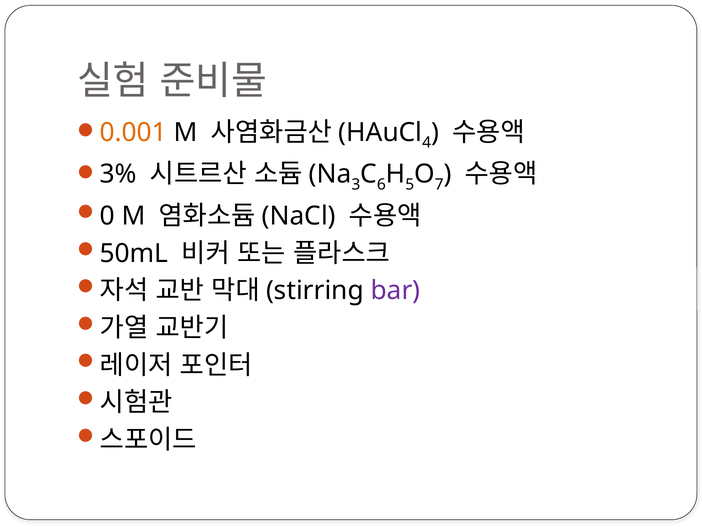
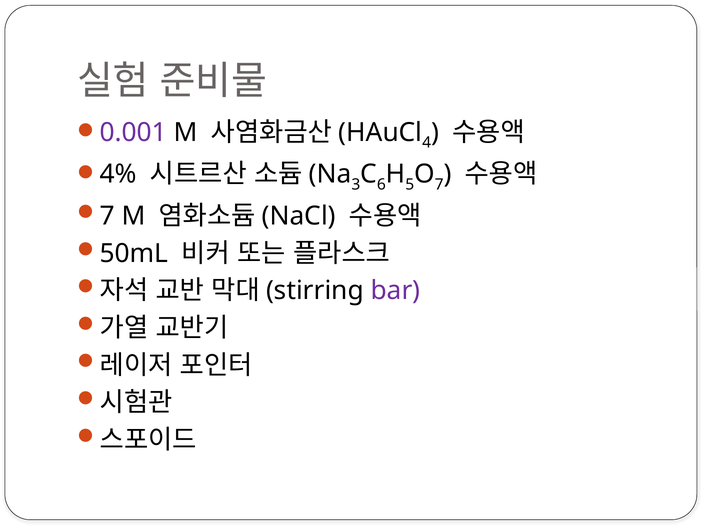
0.001 colour: orange -> purple
3%: 3% -> 4%
0 at (107, 216): 0 -> 7
